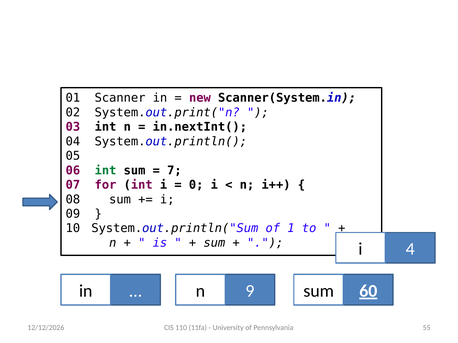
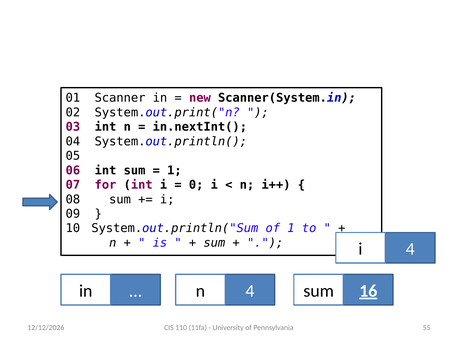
int at (106, 171) colour: green -> black
7 at (174, 171): 7 -> 1
in 9: 9 -> 4
n 60: 60 -> 16
